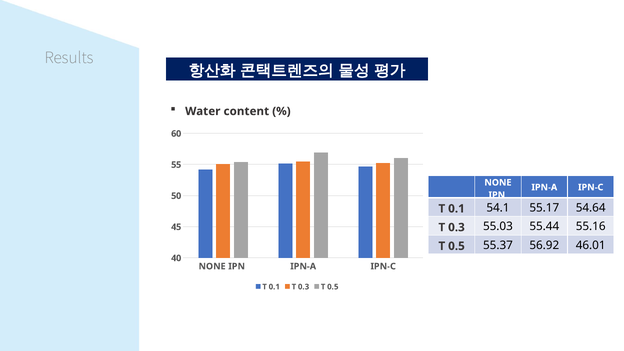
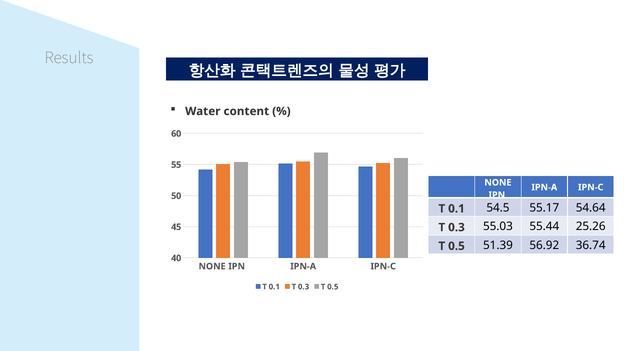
54.1: 54.1 -> 54.5
55.16: 55.16 -> 25.26
55.37: 55.37 -> 51.39
46.01: 46.01 -> 36.74
